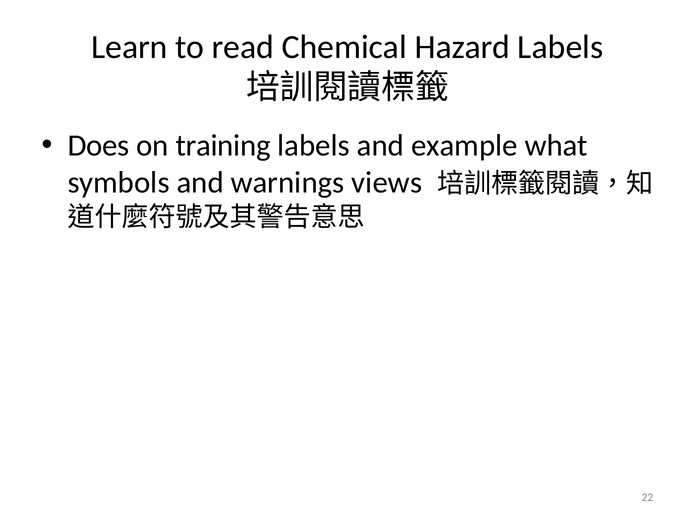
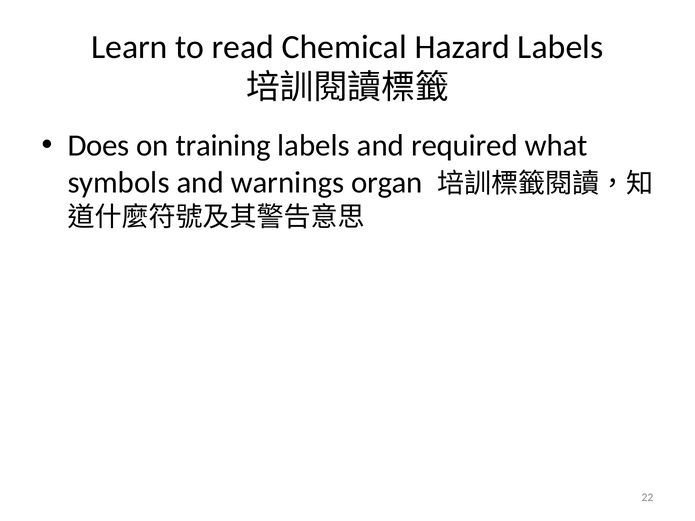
example: example -> required
views: views -> organ
